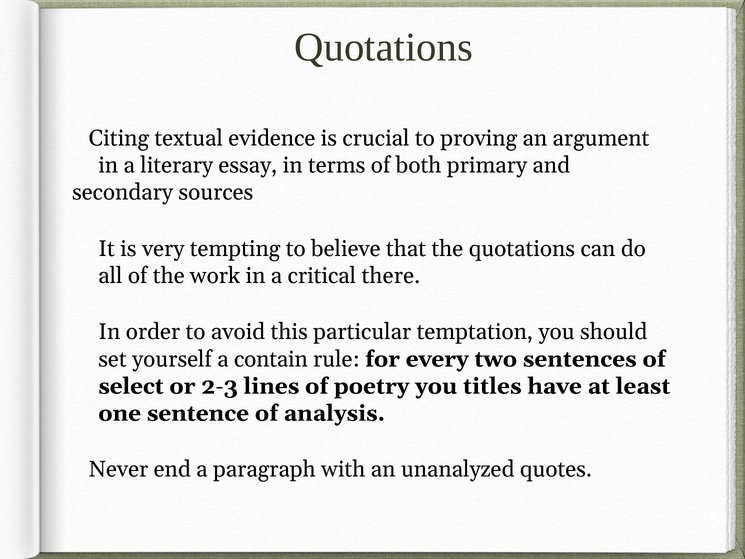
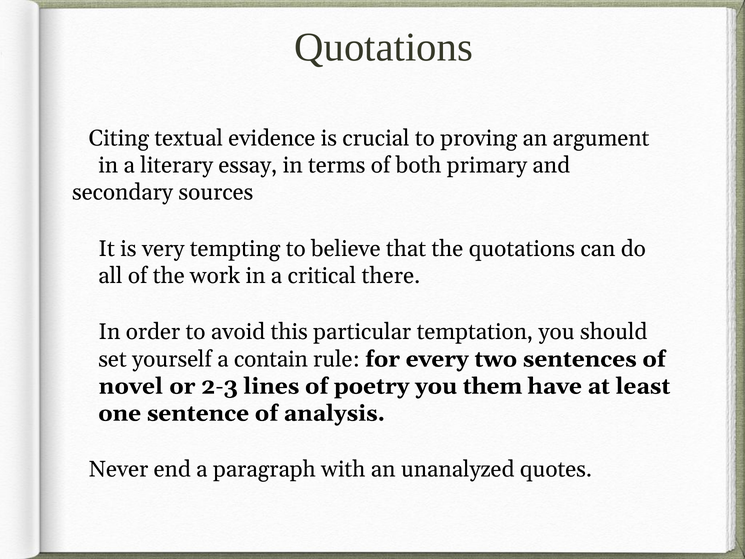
select: select -> novel
titles: titles -> them
